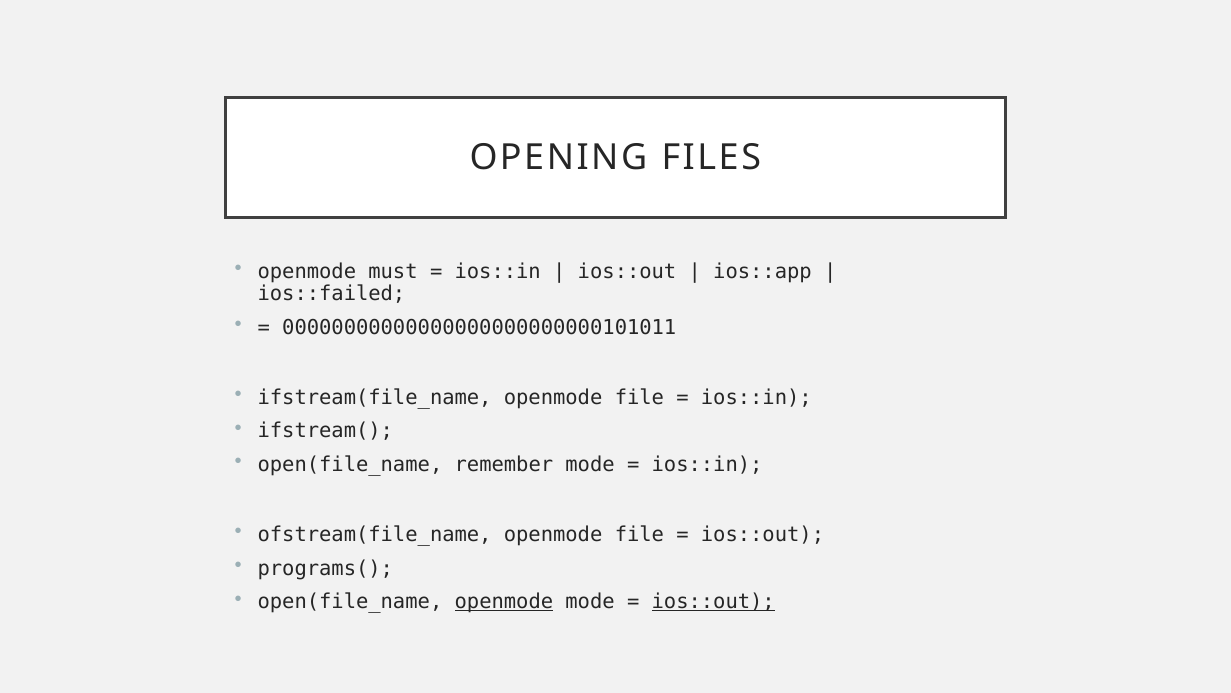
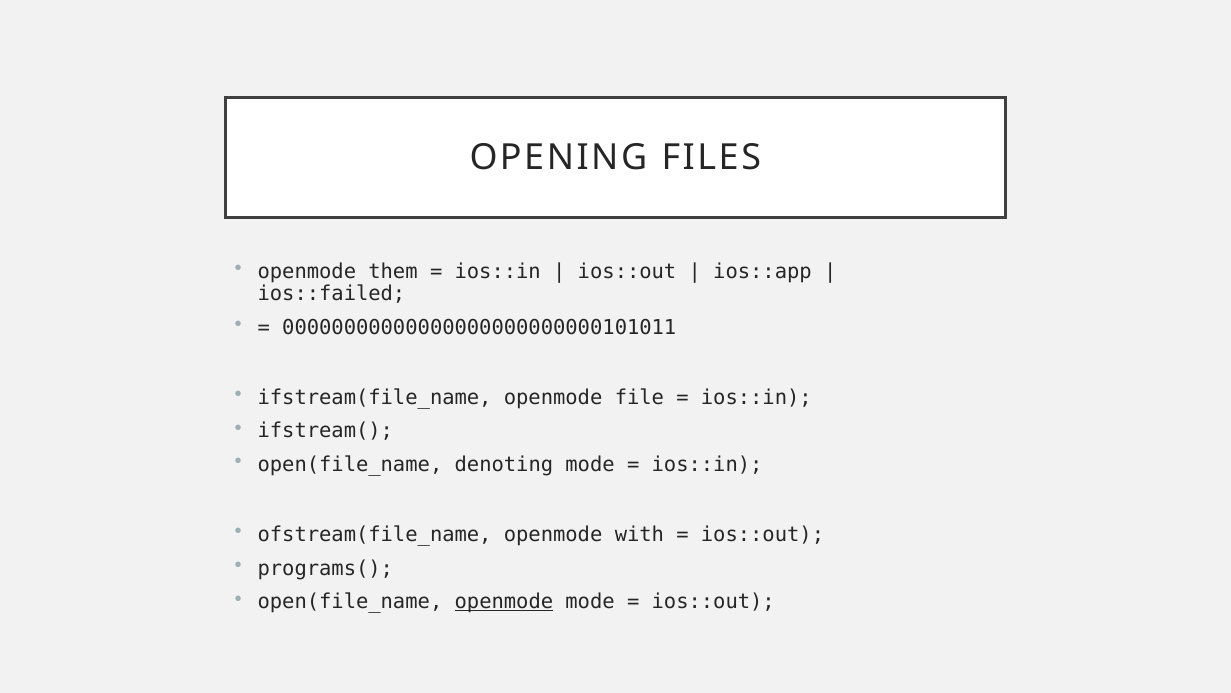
must: must -> them
remember: remember -> denoting
ofstream(file_name openmode file: file -> with
ios::out at (713, 602) underline: present -> none
